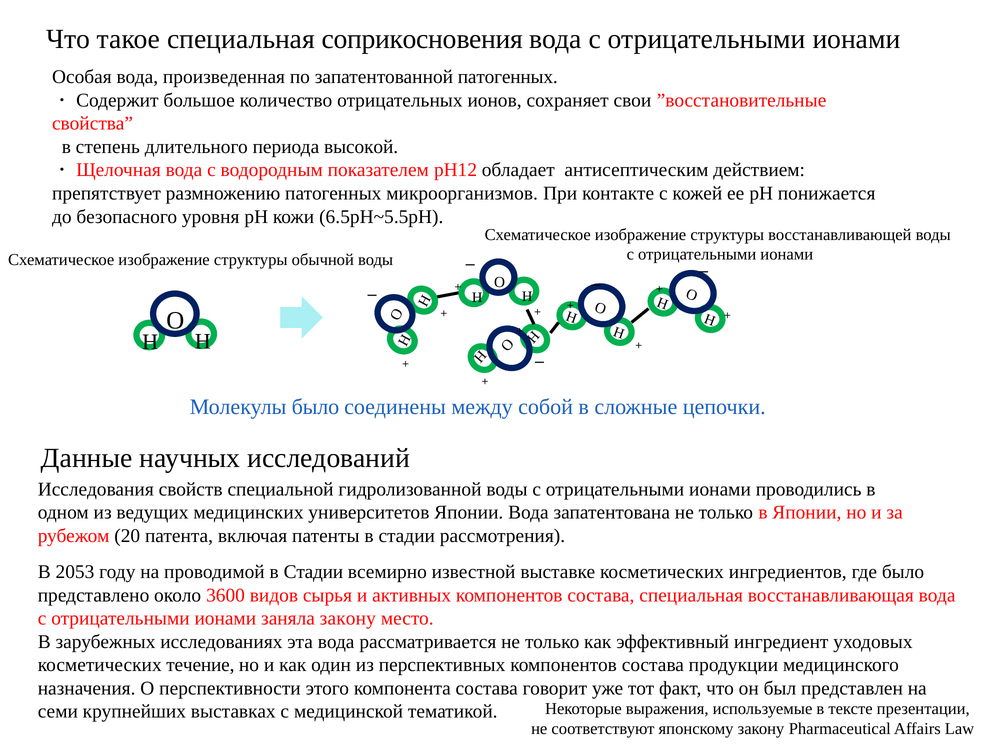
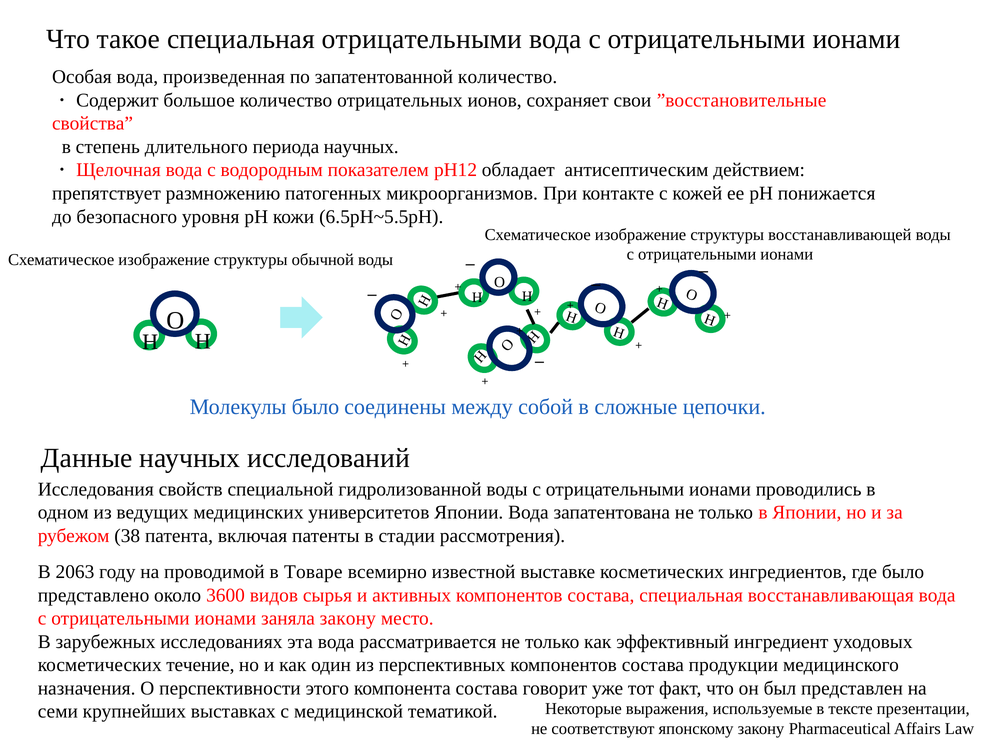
специальная соприкосновения: соприкосновения -> отрицательными
запатентованной патогенных: патогенных -> количество
периода высокой: высокой -> научных
20: 20 -> 38
2053: 2053 -> 2063
проводимой в Стадии: Стадии -> Товаре
